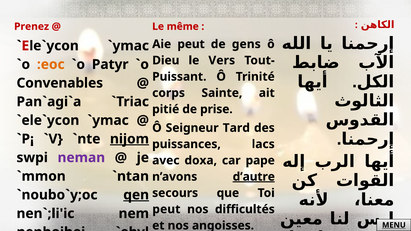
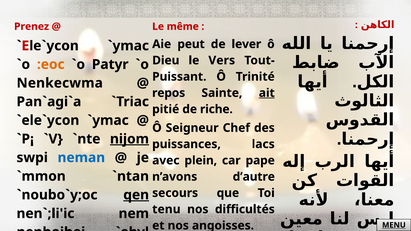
gens: gens -> lever
Convenables: Convenables -> Nenkecwma
corps: corps -> repos
ait underline: none -> present
prise: prise -> riche
Tard: Tard -> Chef
neman colour: purple -> blue
doxa: doxa -> plein
d’autre underline: present -> none
peut at (166, 209): peut -> tenu
